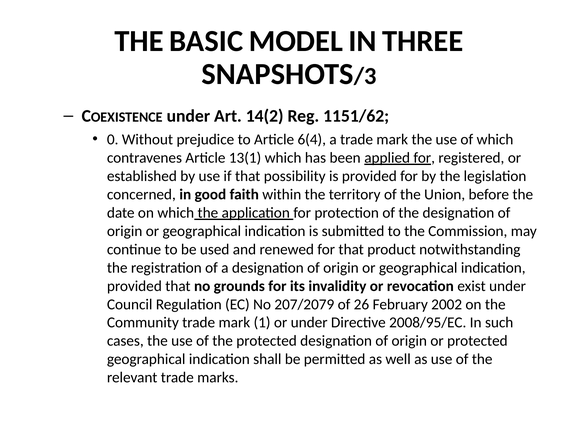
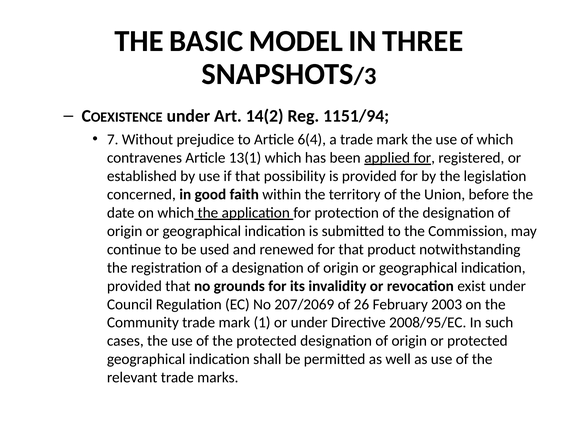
1151/62: 1151/62 -> 1151/94
0: 0 -> 7
207/2079: 207/2079 -> 207/2069
2002: 2002 -> 2003
